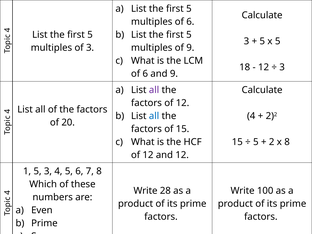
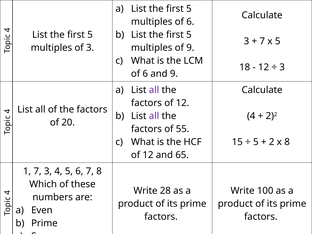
5 at (262, 41): 5 -> 7
all at (154, 116) colour: blue -> purple
of 15: 15 -> 55
and 12: 12 -> 65
1 5: 5 -> 7
